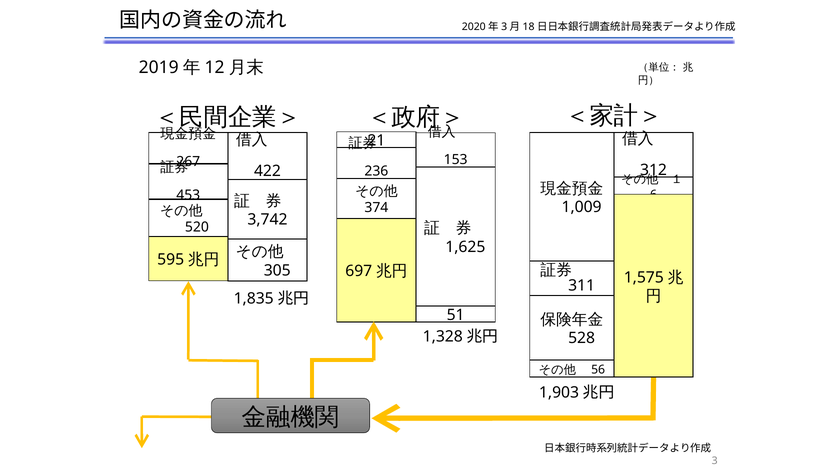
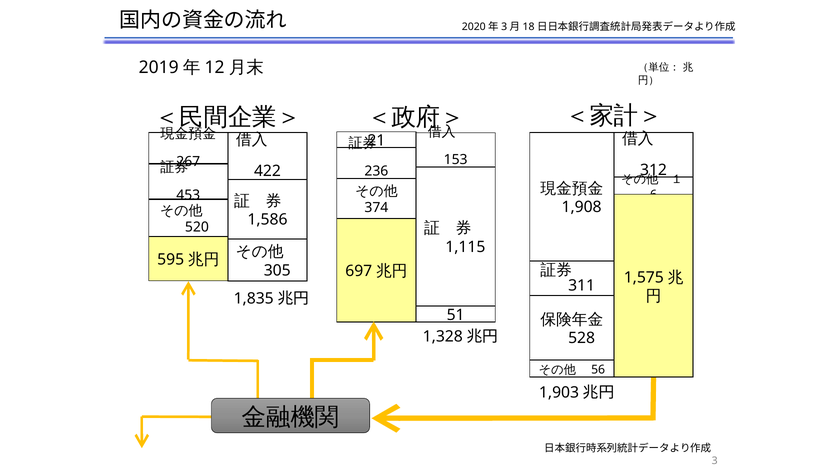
1,009: 1,009 -> 1,908
3,742: 3,742 -> 1,586
1,625: 1,625 -> 1,115
